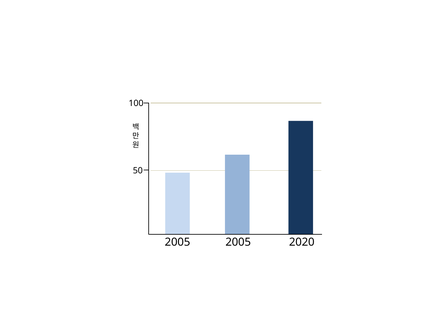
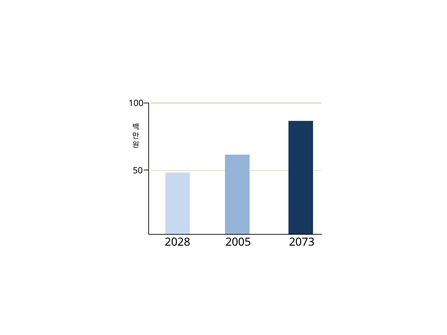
2005 at (178, 242): 2005 -> 2028
2020: 2020 -> 2073
